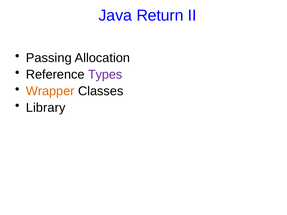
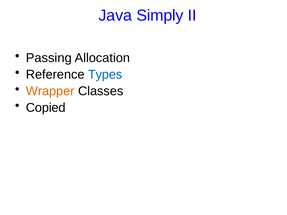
Return: Return -> Simply
Types colour: purple -> blue
Library: Library -> Copied
